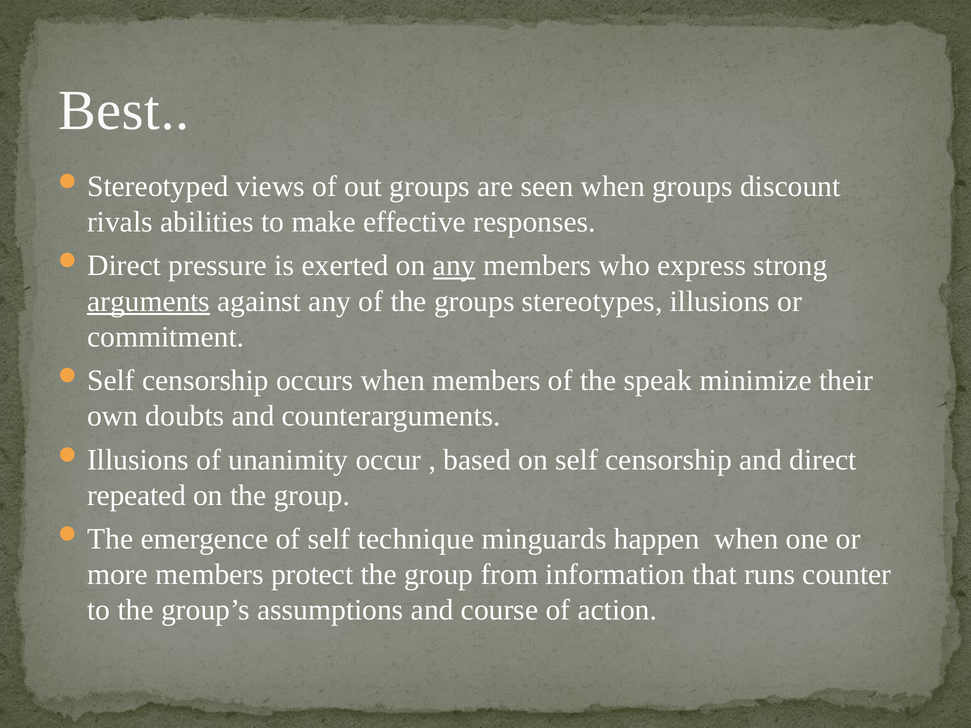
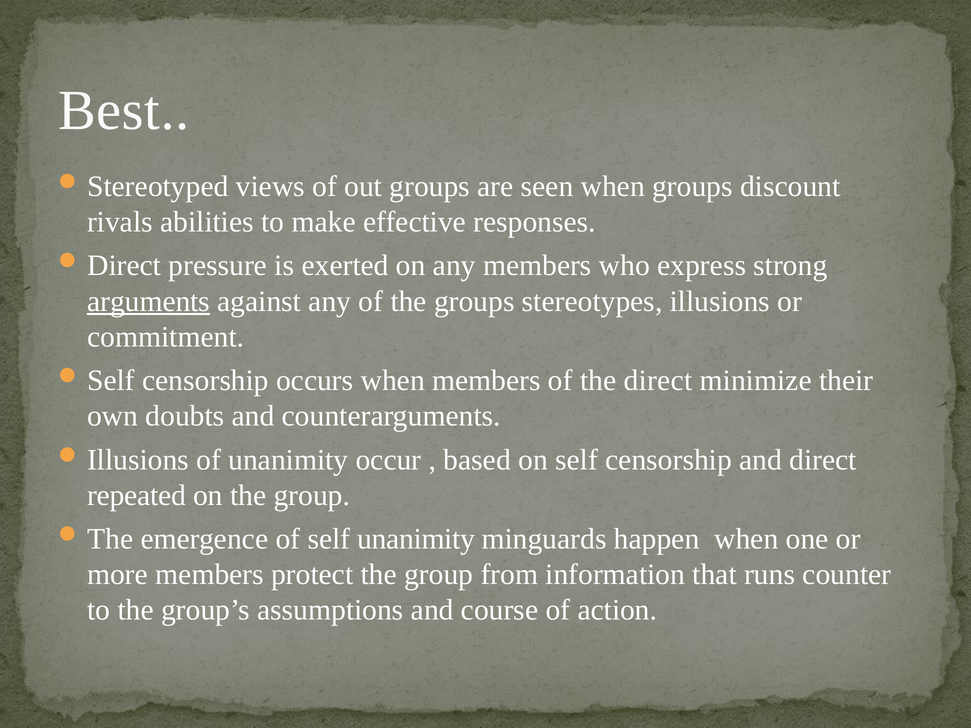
any at (454, 266) underline: present -> none
the speak: speak -> direct
self technique: technique -> unanimity
